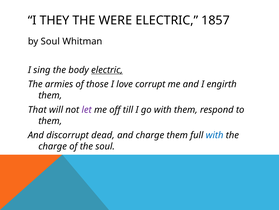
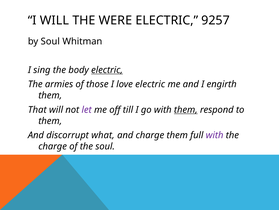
I THEY: THEY -> WILL
1857: 1857 -> 9257
love corrupt: corrupt -> electric
them at (186, 109) underline: none -> present
dead: dead -> what
with at (215, 135) colour: blue -> purple
